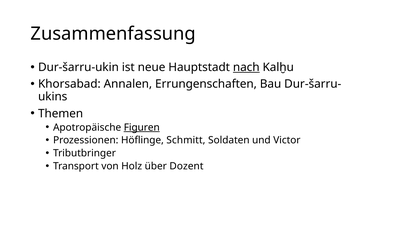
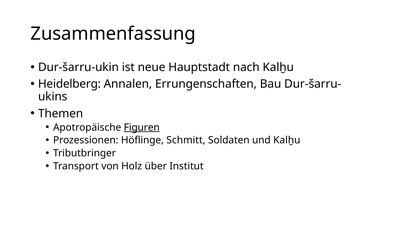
nach underline: present -> none
Khorsabad: Khorsabad -> Heidelberg
und Victor: Victor -> Kalḫu
Dozent: Dozent -> Institut
